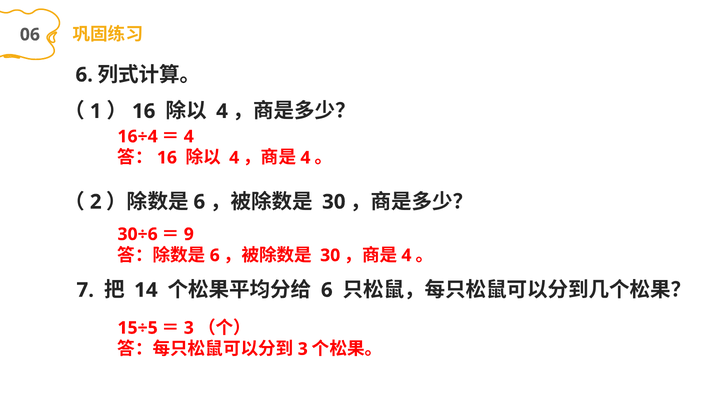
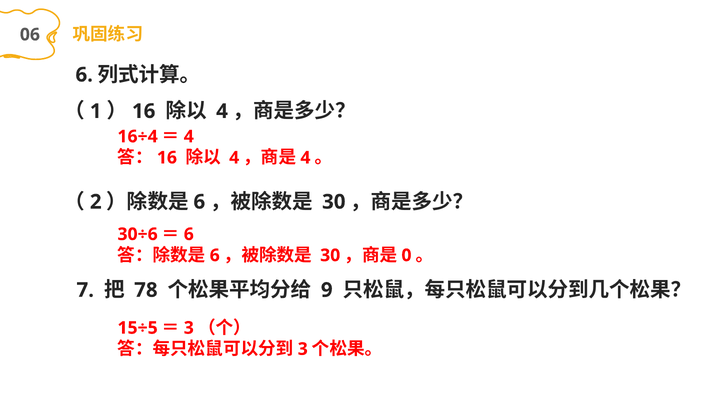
9 at (189, 234): 9 -> 6
4 at (406, 255): 4 -> 0
14: 14 -> 78
6 at (327, 290): 6 -> 9
